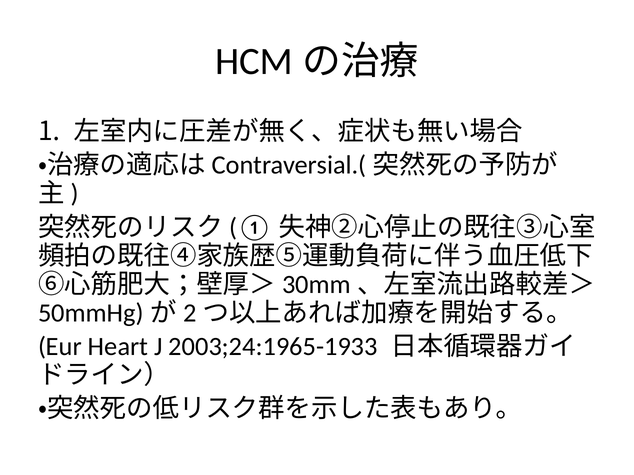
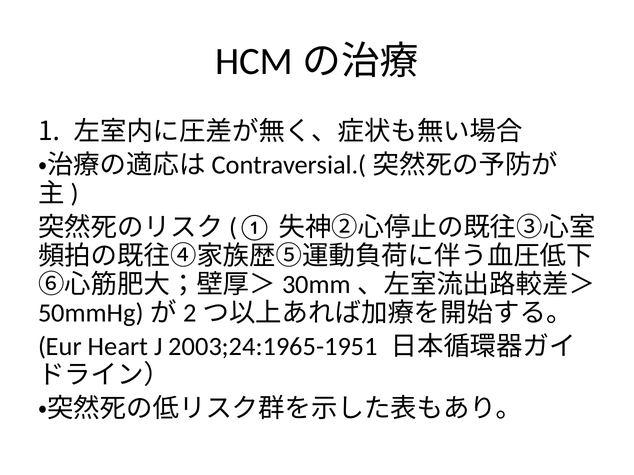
2003;24:1965-1933: 2003;24:1965-1933 -> 2003;24:1965-1951
